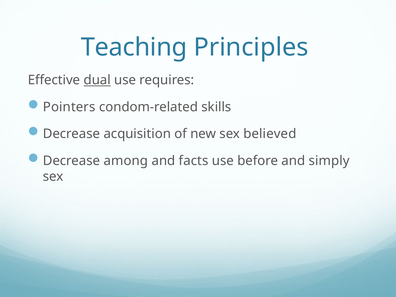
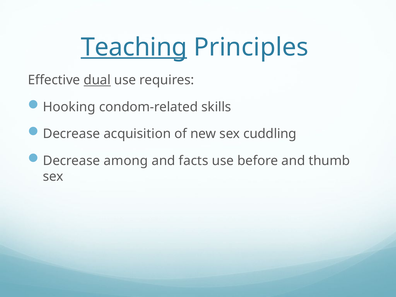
Teaching underline: none -> present
Pointers: Pointers -> Hooking
believed: believed -> cuddling
simply: simply -> thumb
